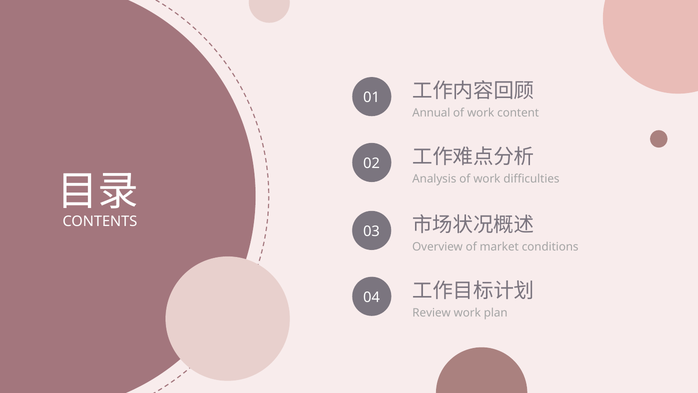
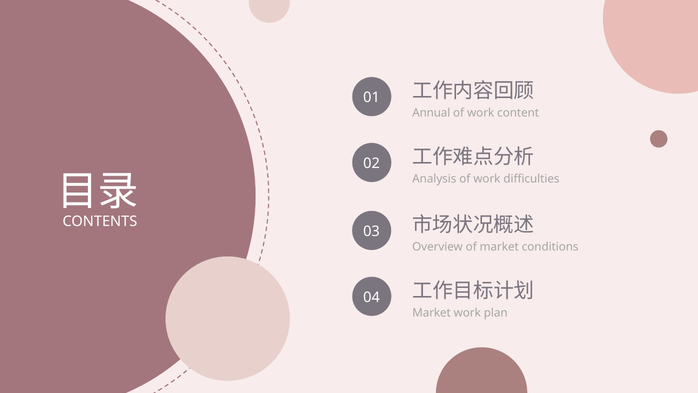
Review at (432, 313): Review -> Market
